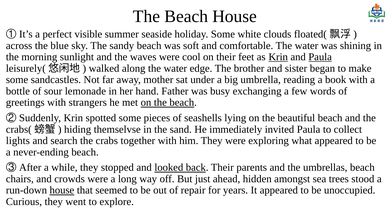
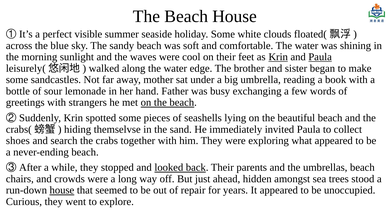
lights: lights -> shoes
